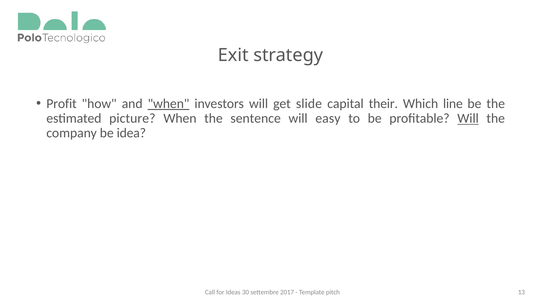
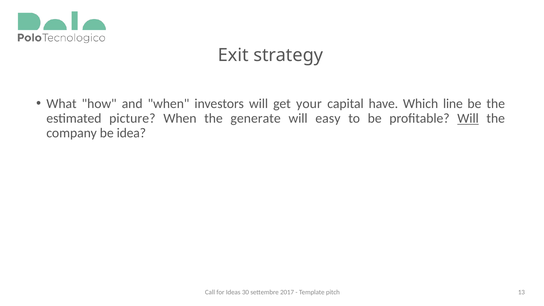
Profit: Profit -> What
when at (169, 104) underline: present -> none
slide: slide -> your
their: their -> have
sentence: sentence -> generate
